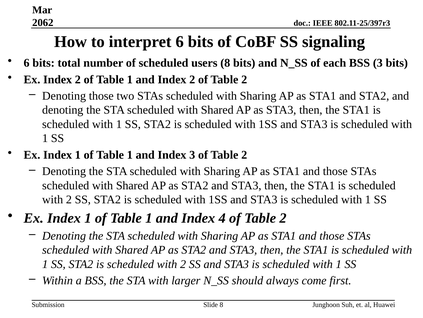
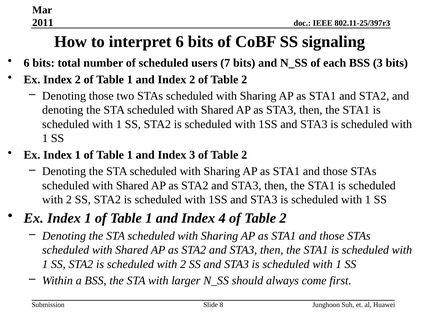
2062: 2062 -> 2011
users 8: 8 -> 7
